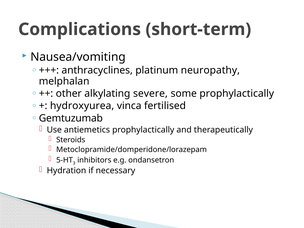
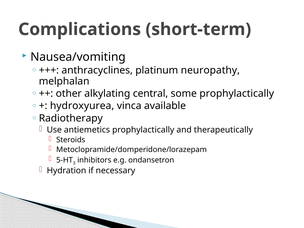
severe: severe -> central
fertilised: fertilised -> available
Gemtuzumab: Gemtuzumab -> Radiotherapy
